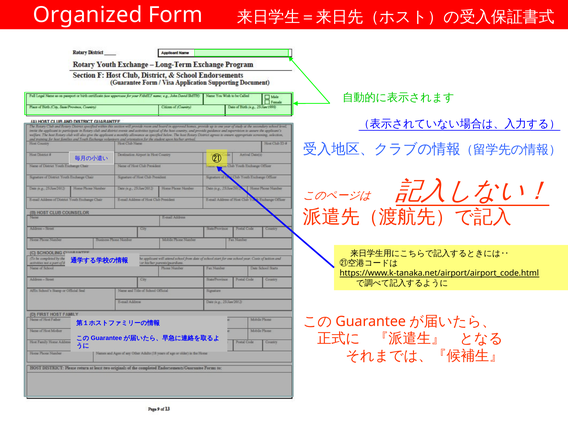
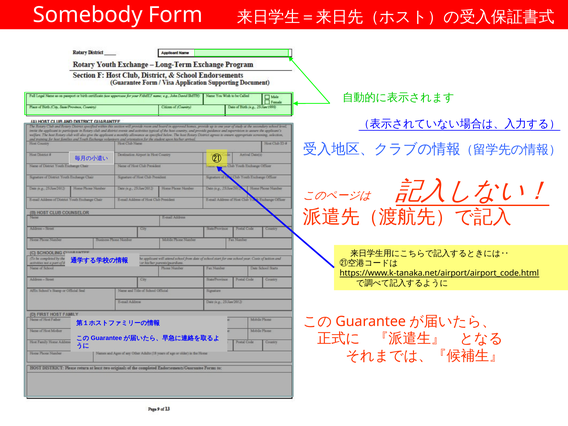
Organized: Organized -> Somebody
